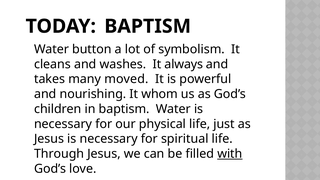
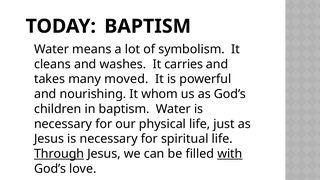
button: button -> means
always: always -> carries
Through underline: none -> present
